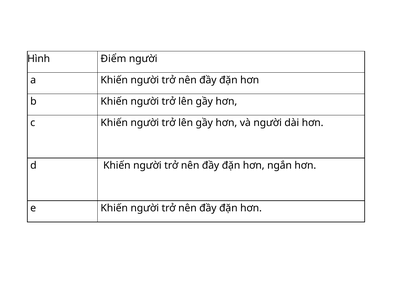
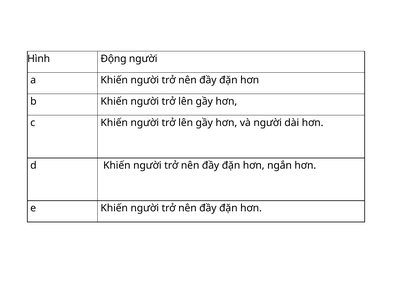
Điểm: Điểm -> Động
